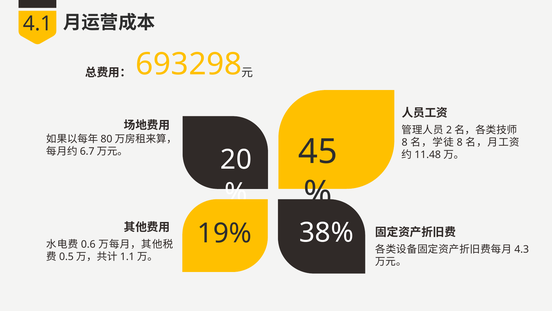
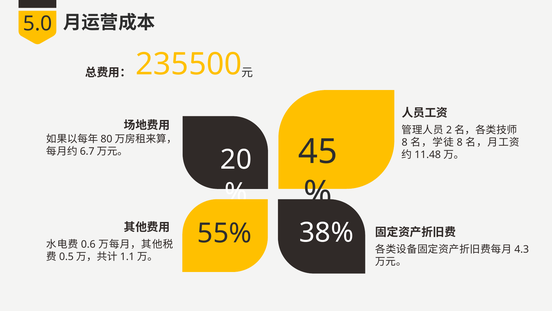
4.1: 4.1 -> 5.0
693298: 693298 -> 235500
19%: 19% -> 55%
